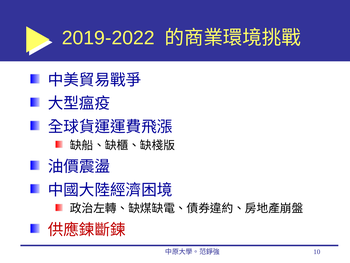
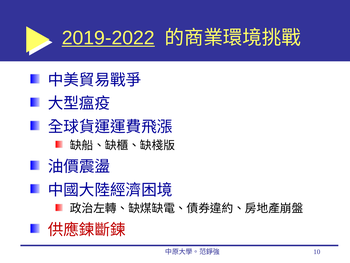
2019-2022 underline: none -> present
